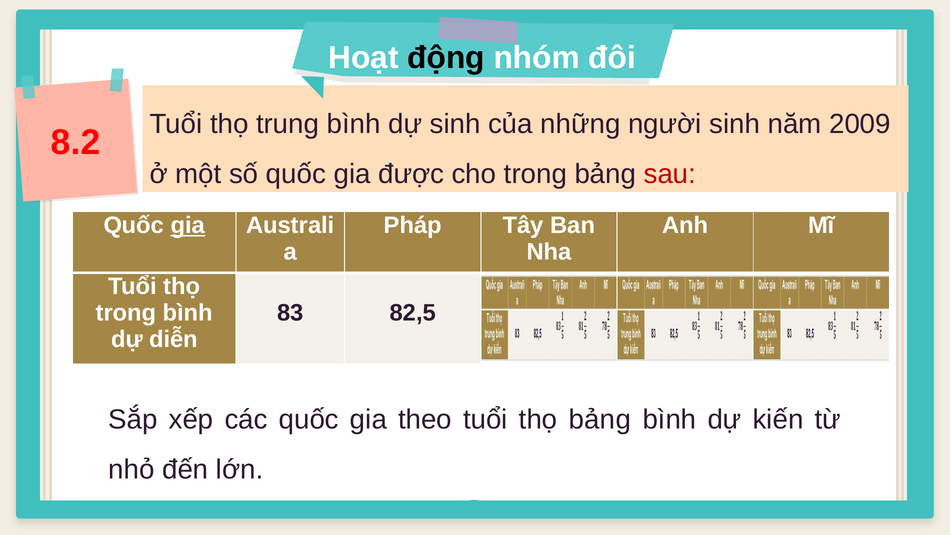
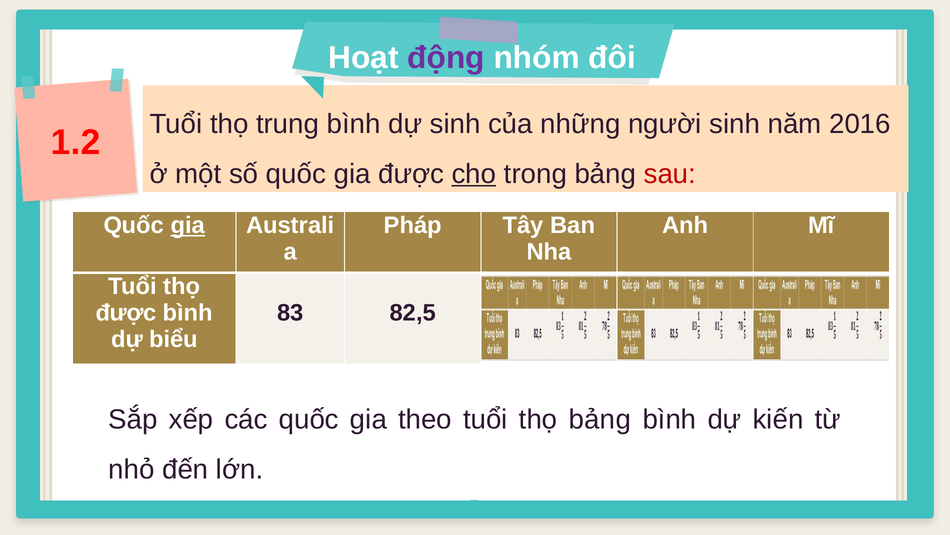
động colour: black -> purple
2009: 2009 -> 2016
8.2: 8.2 -> 1.2
cho underline: none -> present
trong at (126, 312): trong -> được
diễn: diễn -> biểu
